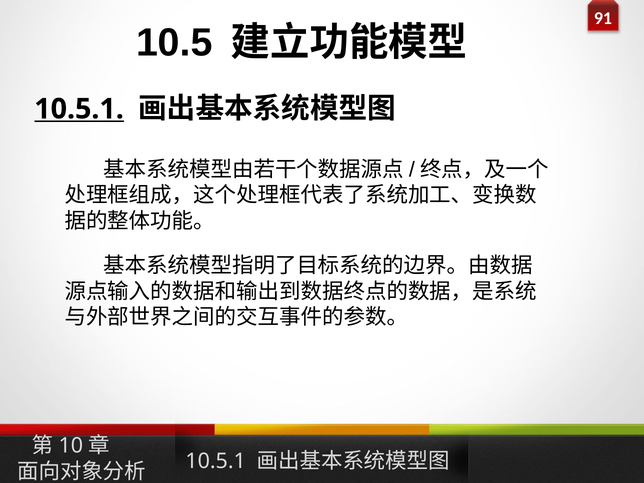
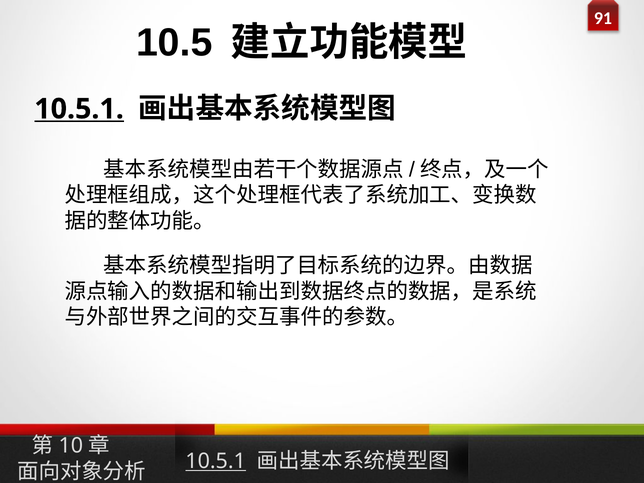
10.5.1 at (216, 461) underline: none -> present
